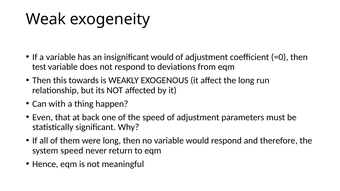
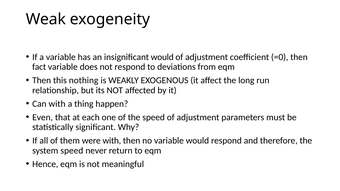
test: test -> fact
towards: towards -> nothing
back: back -> each
were long: long -> with
